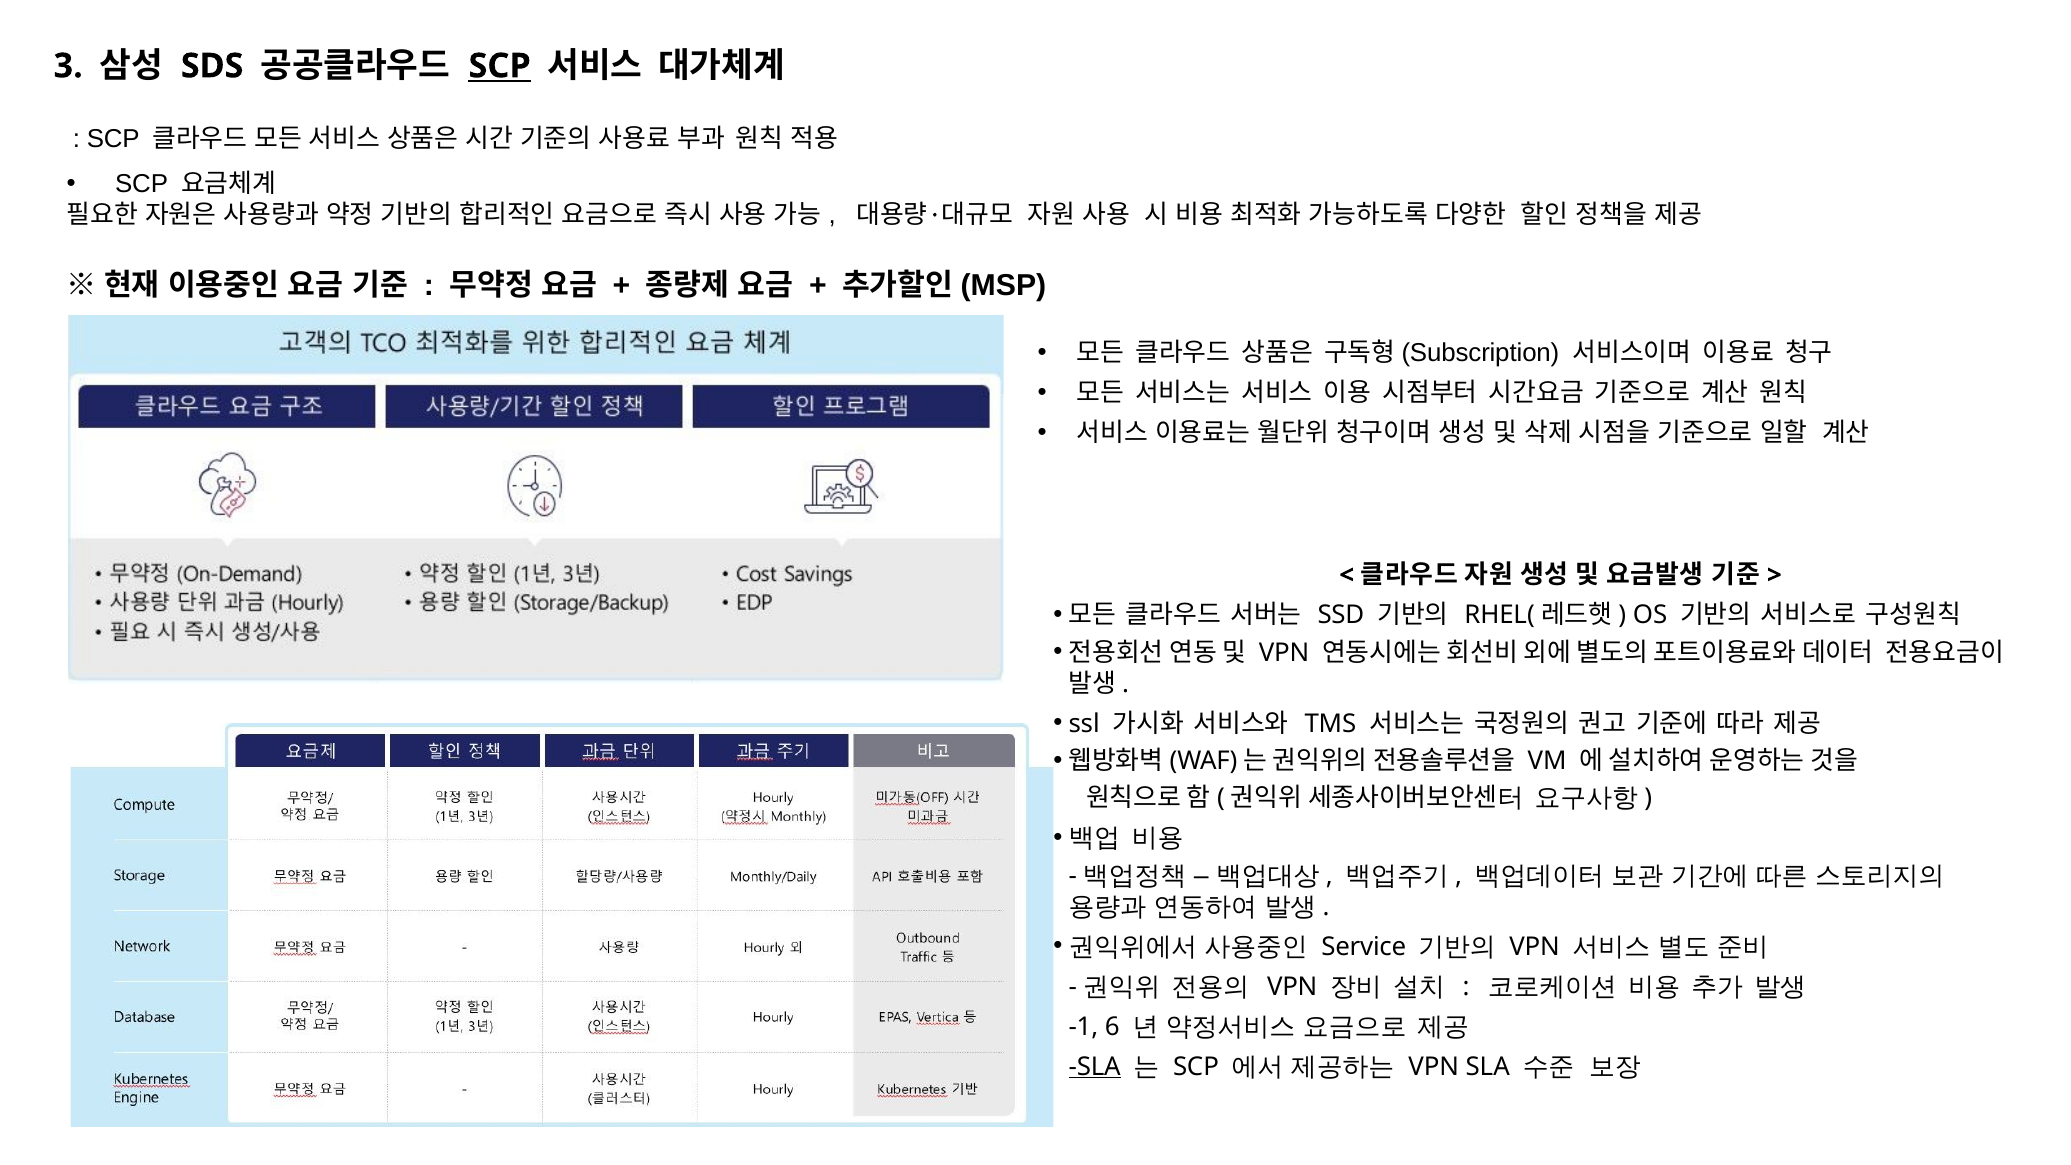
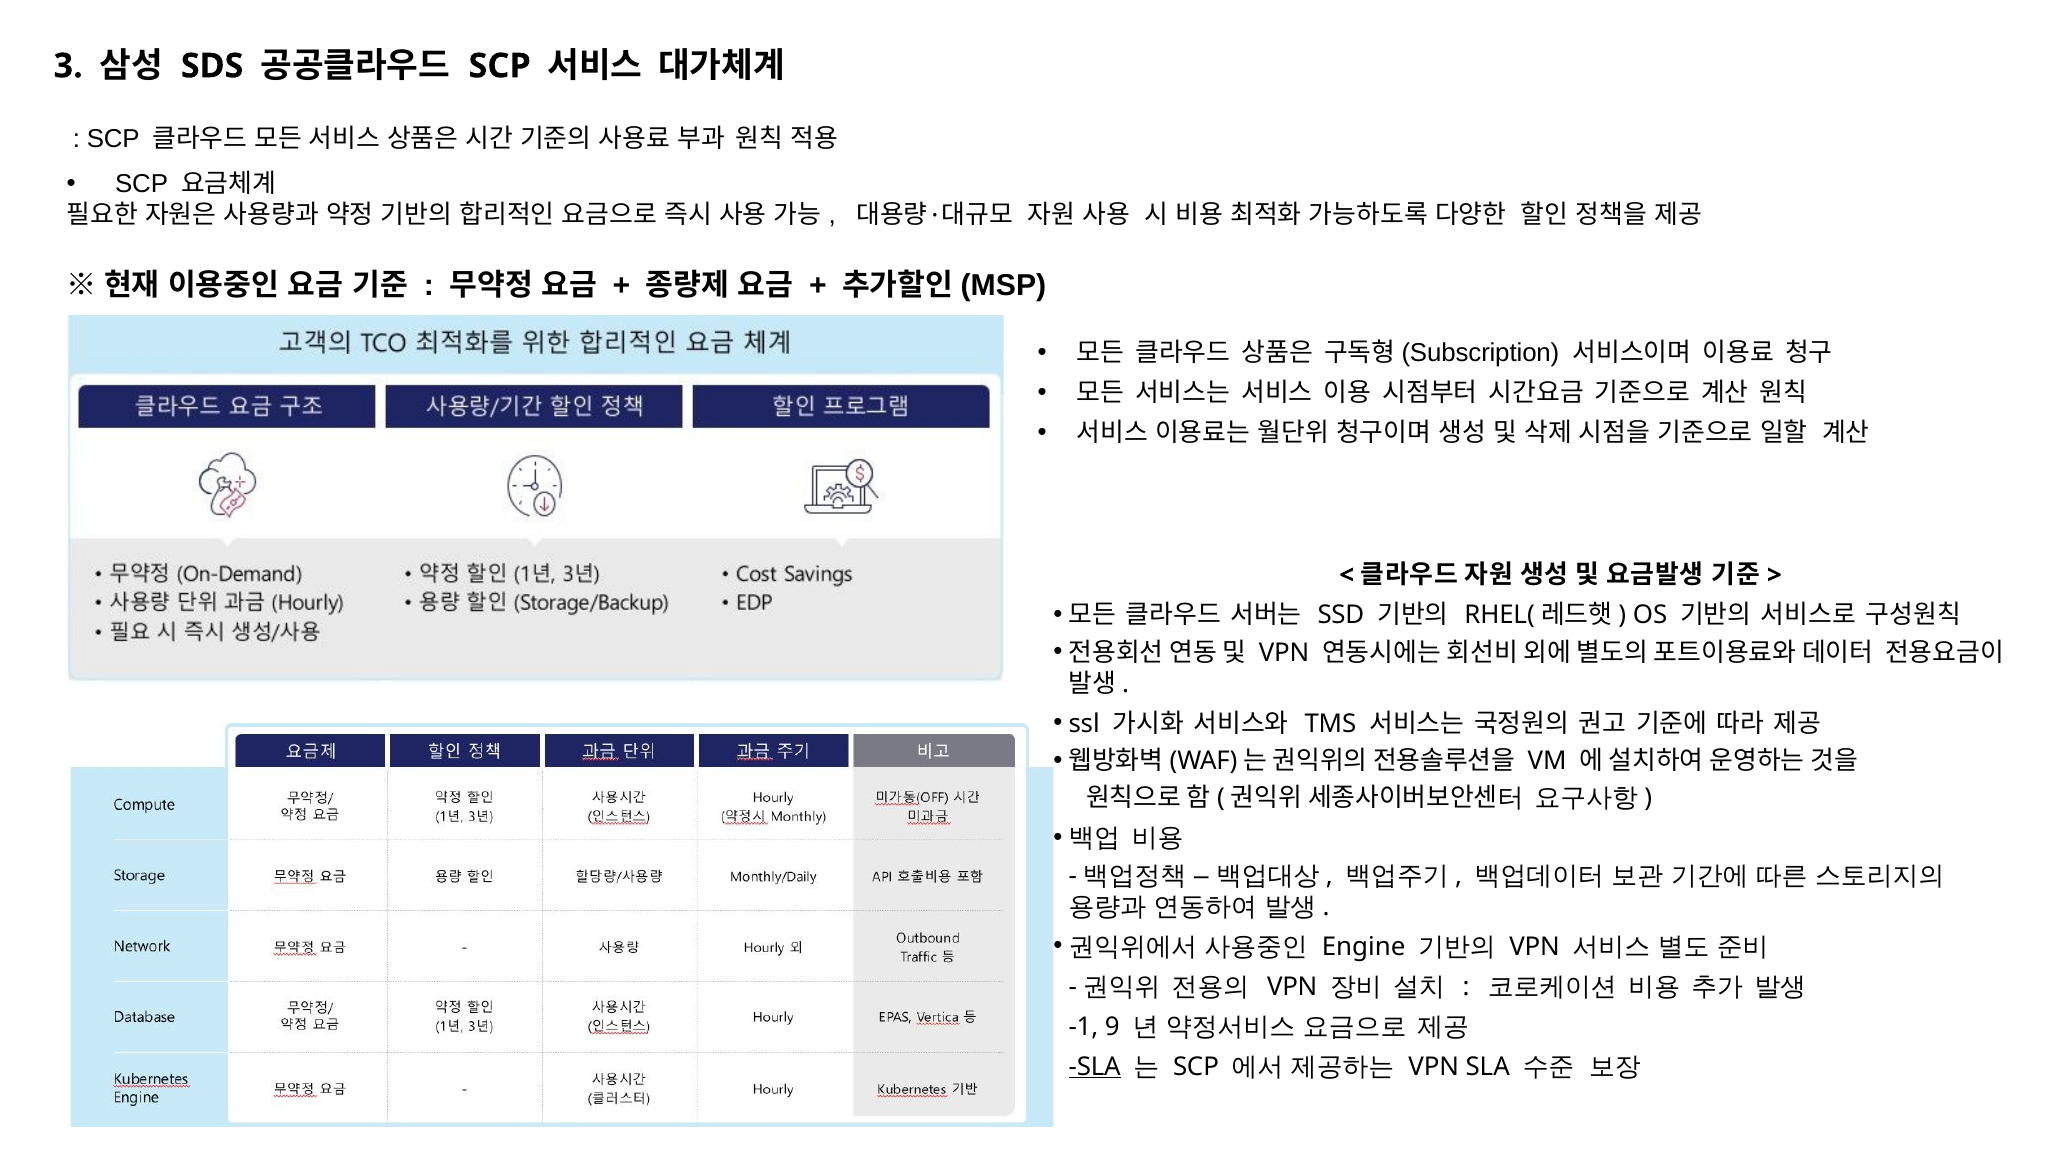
SCP at (500, 66) underline: present -> none
Service: Service -> Engine
6: 6 -> 9
